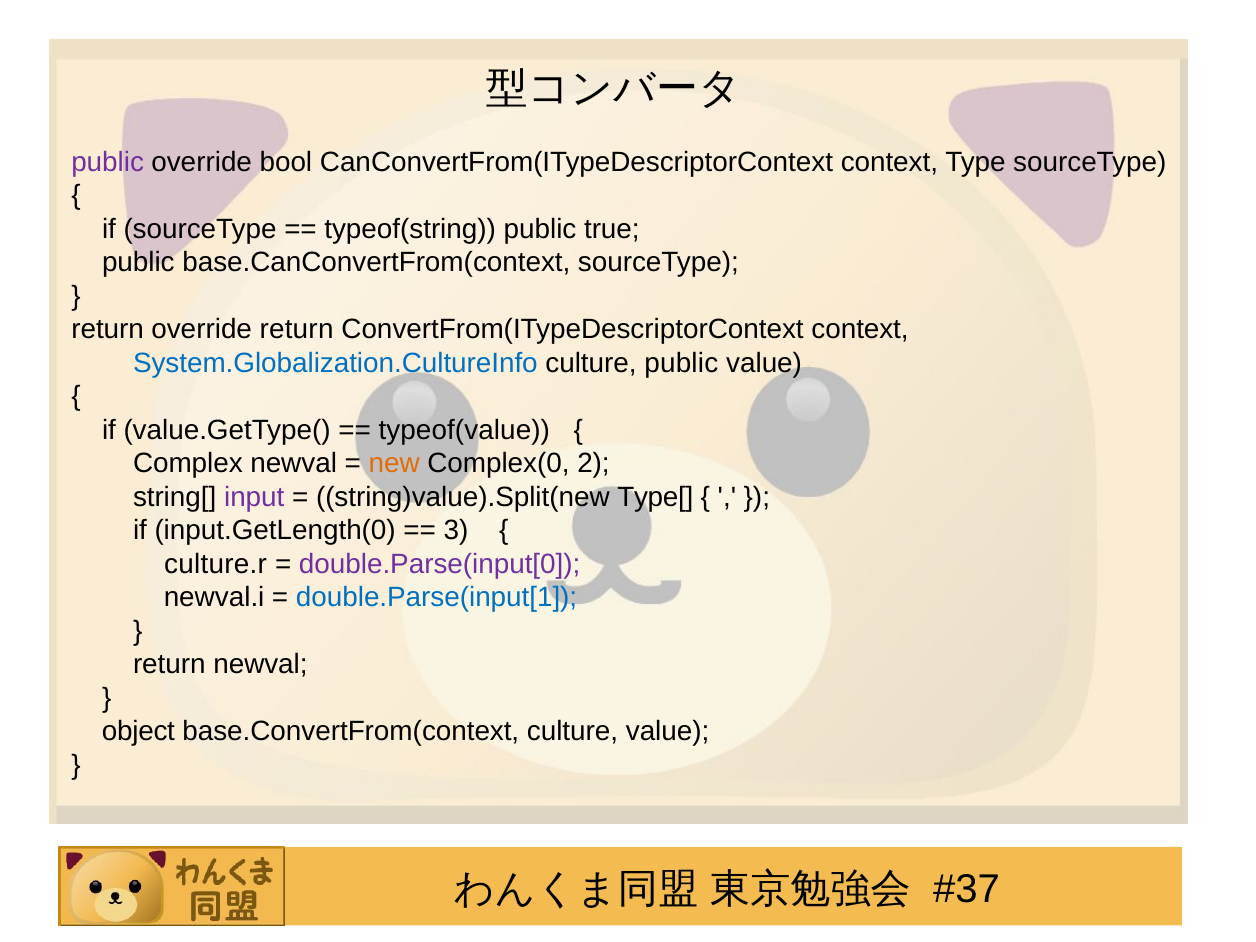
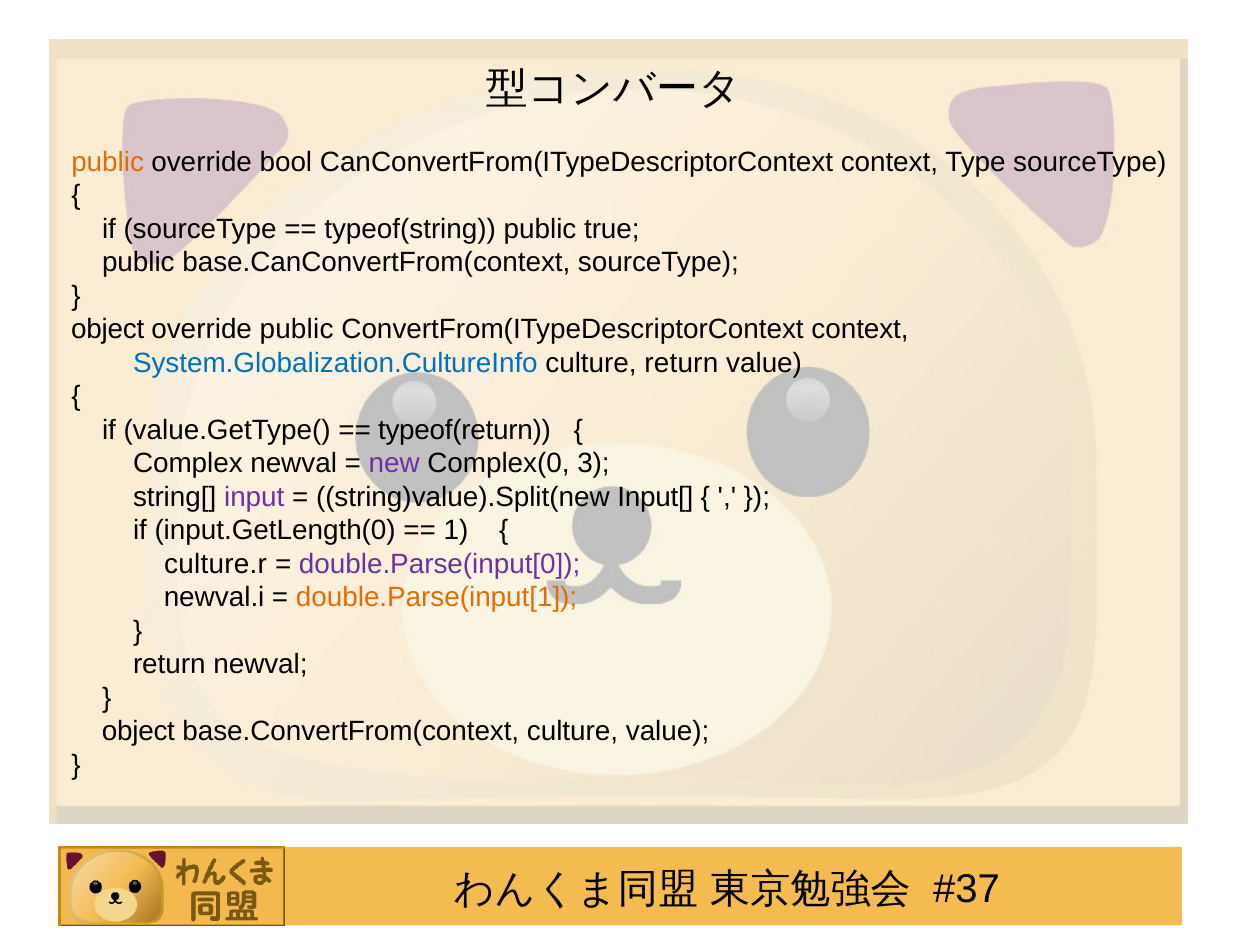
public at (108, 162) colour: purple -> orange
return at (108, 330): return -> object
override return: return -> public
culture public: public -> return
typeof(value: typeof(value -> typeof(return
new colour: orange -> purple
2: 2 -> 3
Type[: Type[ -> Input[
3: 3 -> 1
double.Parse(input[1 colour: blue -> orange
